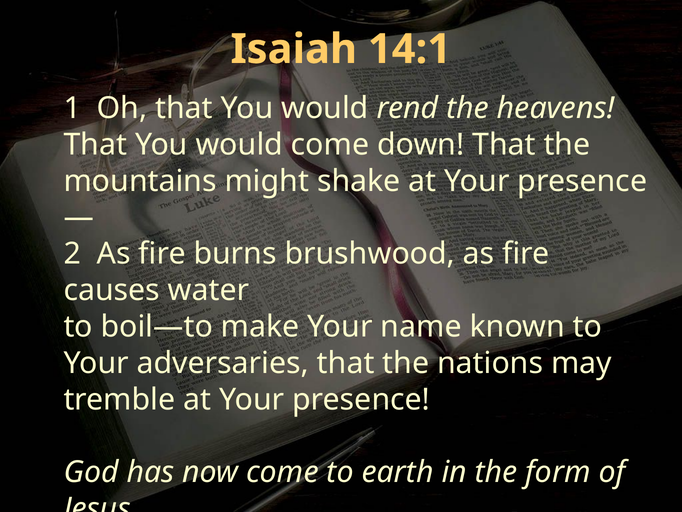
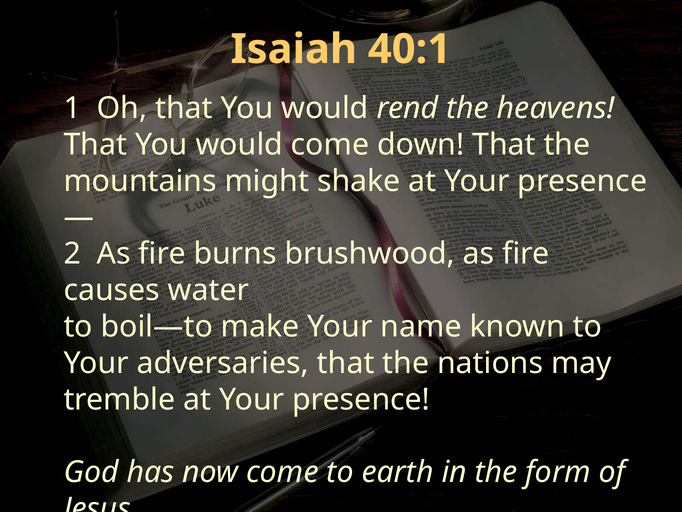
14:1: 14:1 -> 40:1
